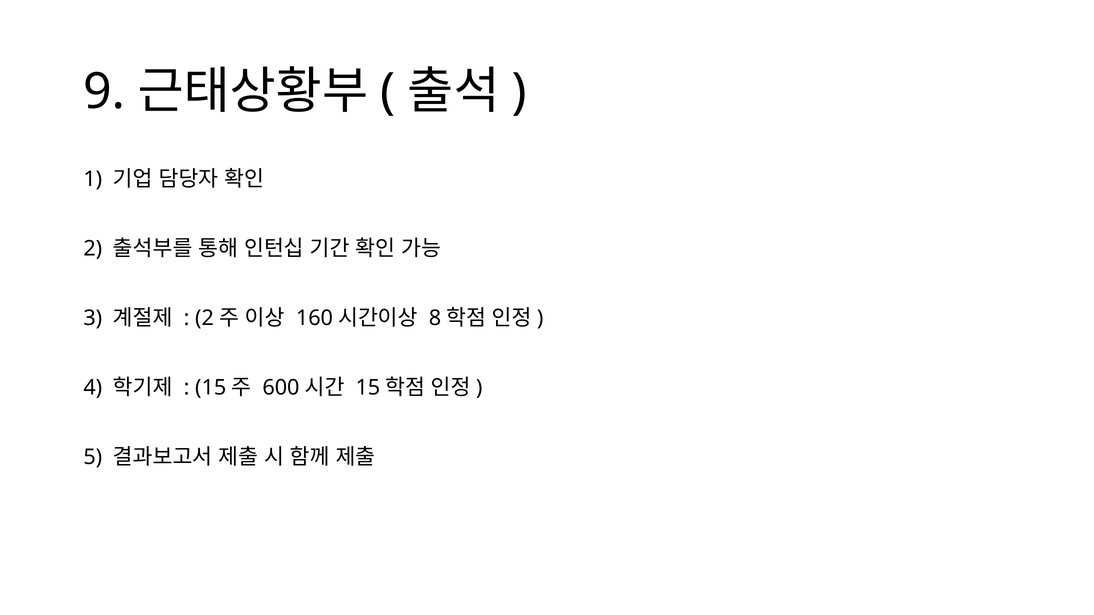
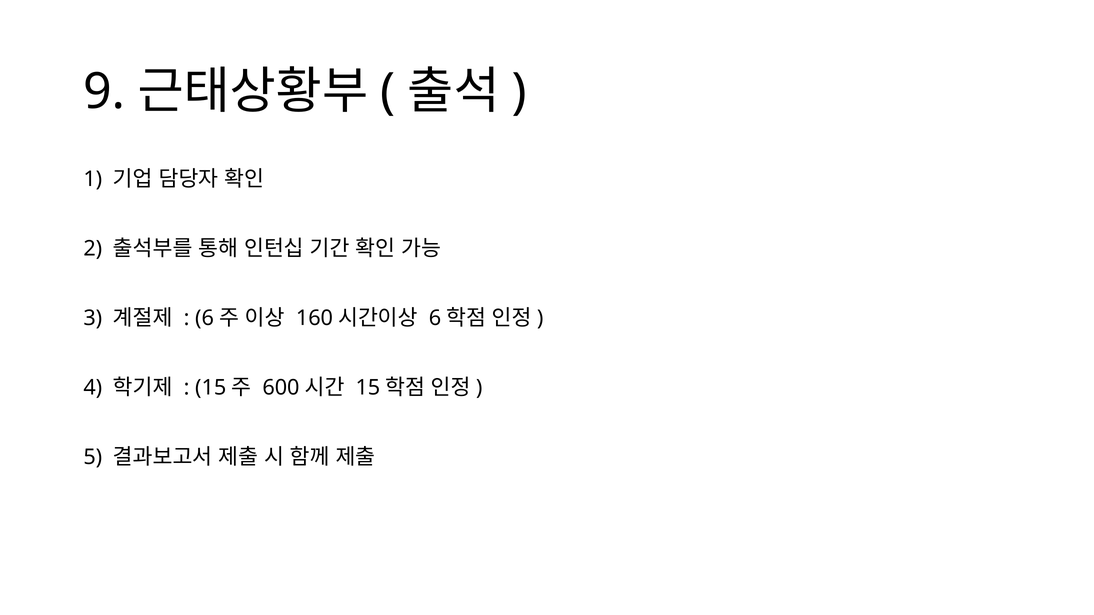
2 at (204, 318): 2 -> 6
8 at (435, 318): 8 -> 6
